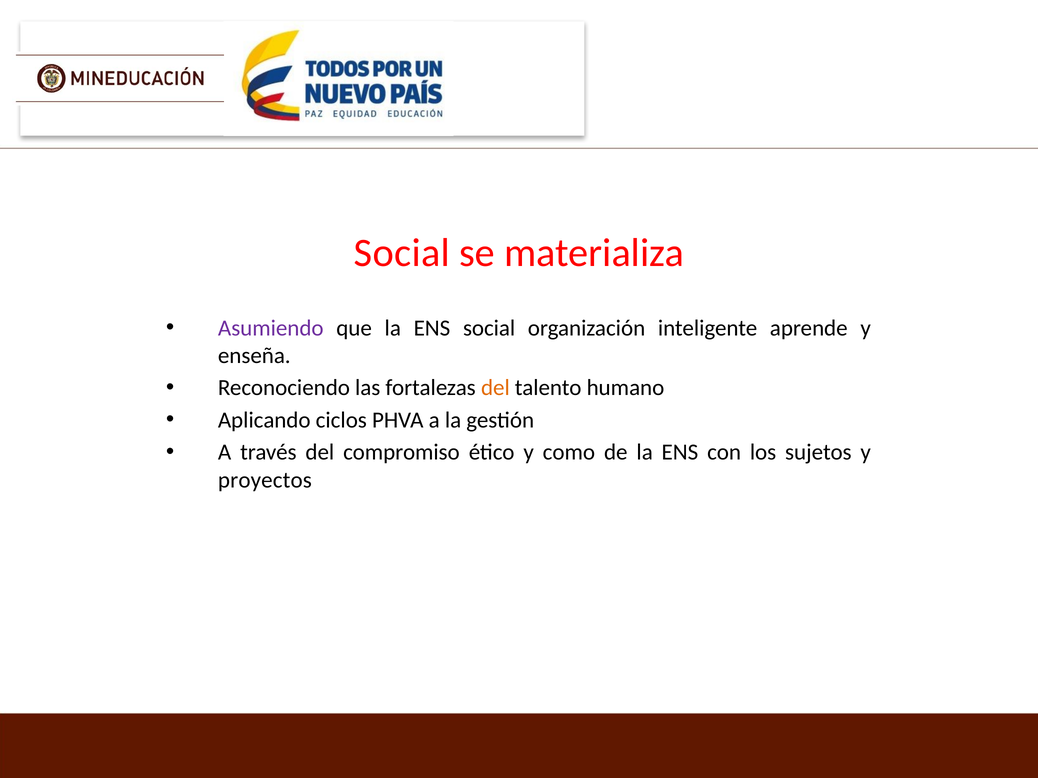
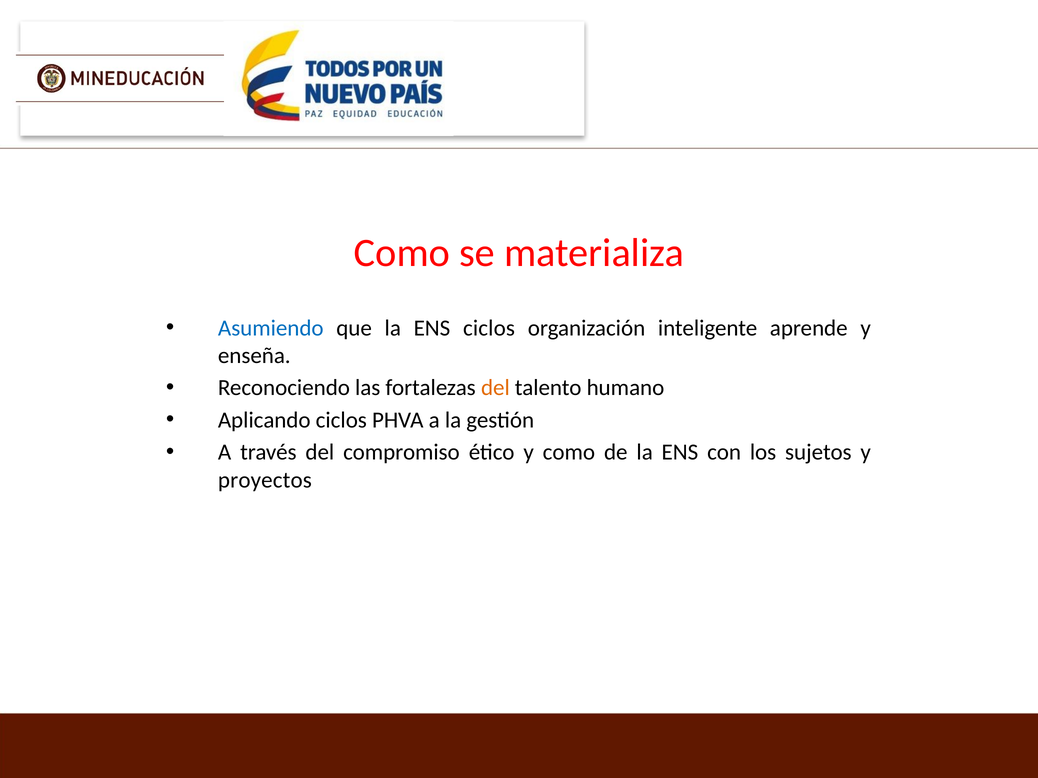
Social at (402, 253): Social -> Como
Asumiendo colour: purple -> blue
ENS social: social -> ciclos
